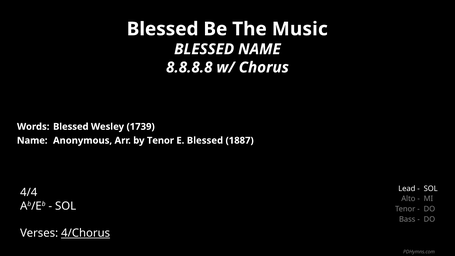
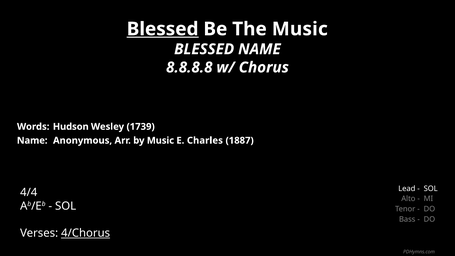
Blessed at (163, 29) underline: none -> present
Words Blessed: Blessed -> Hudson
by Tenor: Tenor -> Music
E Blessed: Blessed -> Charles
